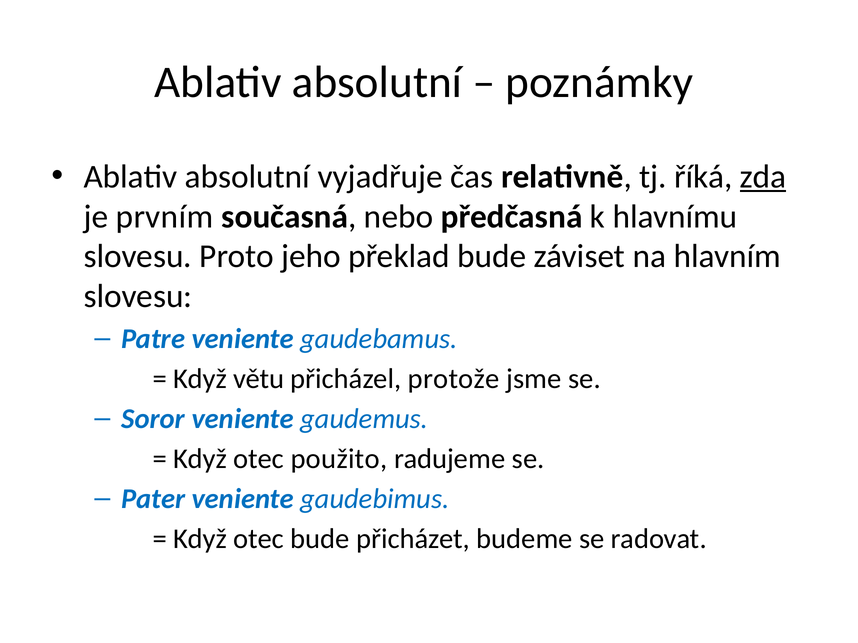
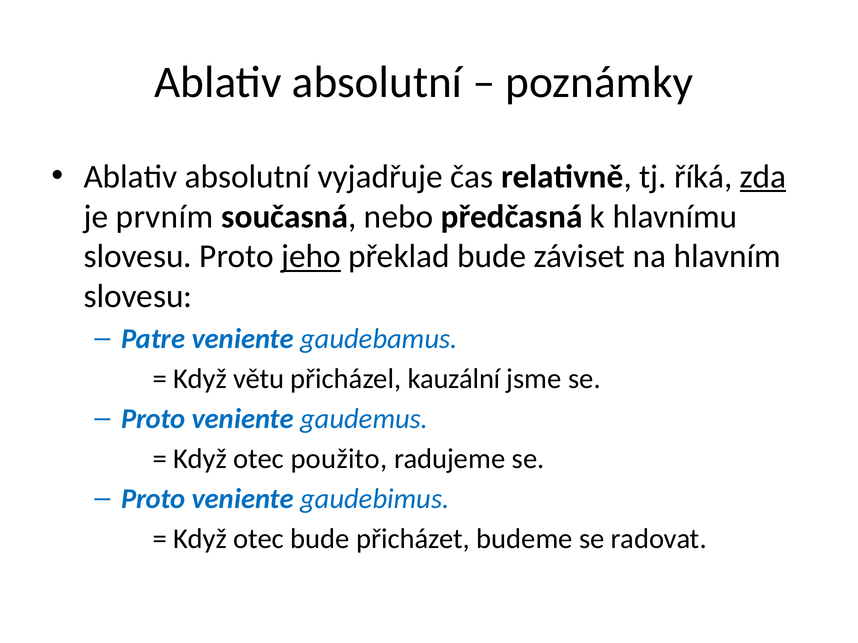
jeho underline: none -> present
protože: protože -> kauzální
Soror at (153, 419): Soror -> Proto
Pater at (153, 499): Pater -> Proto
